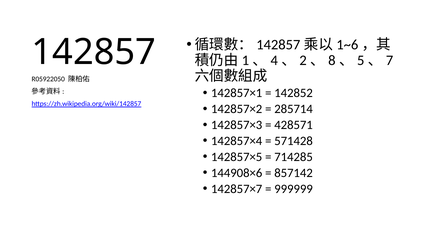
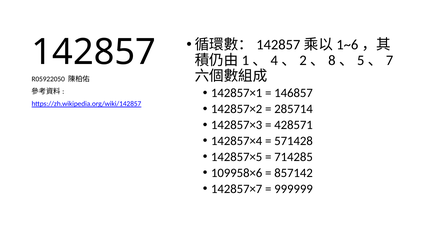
142852: 142852 -> 146857
144908×6: 144908×6 -> 109958×6
